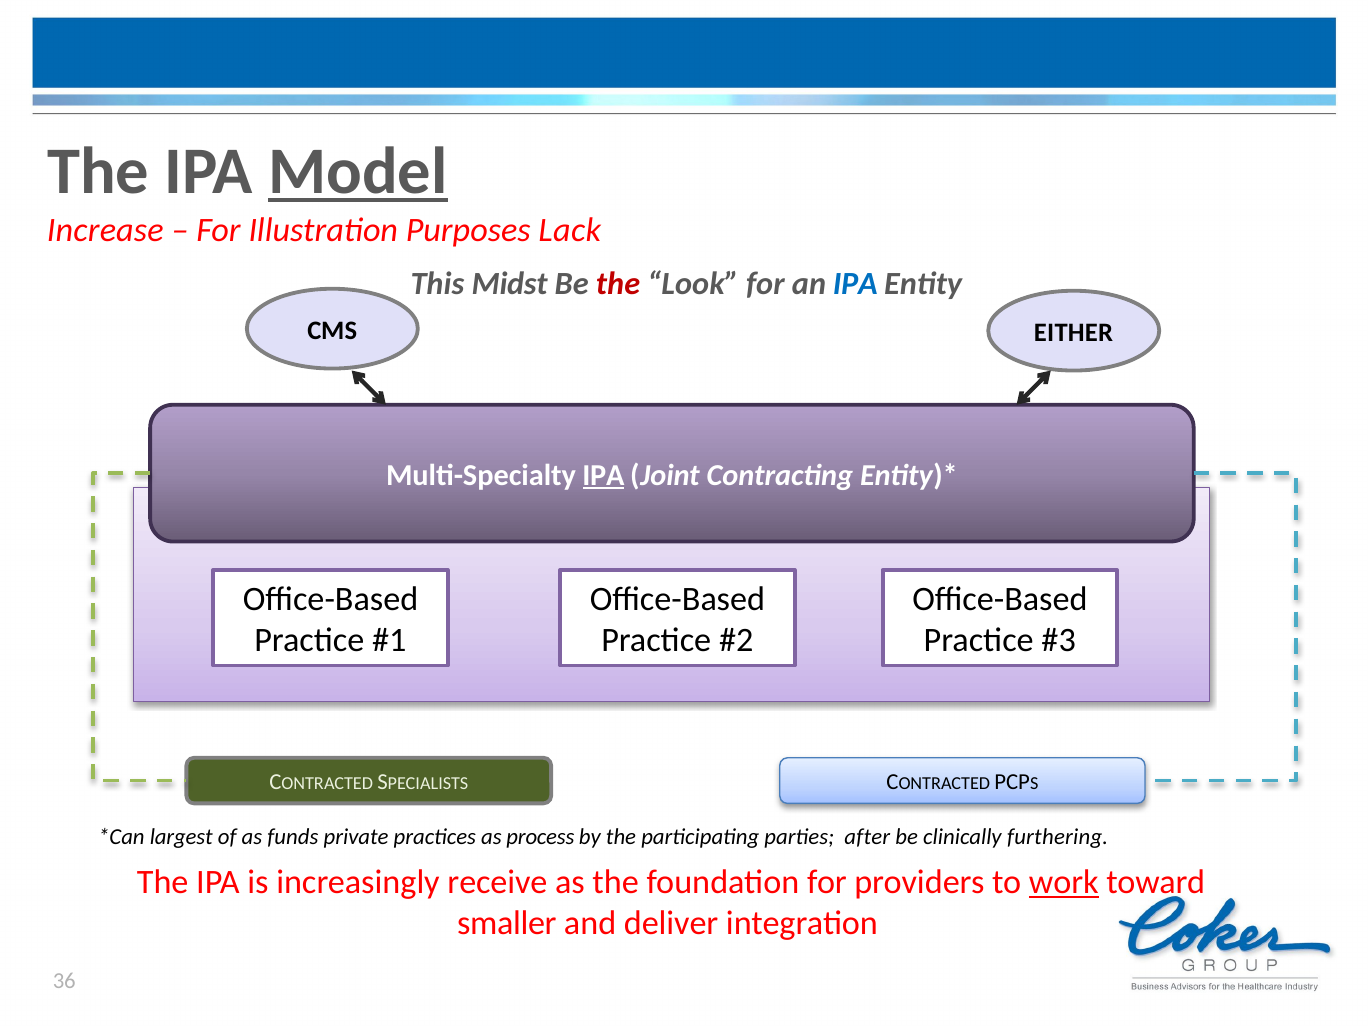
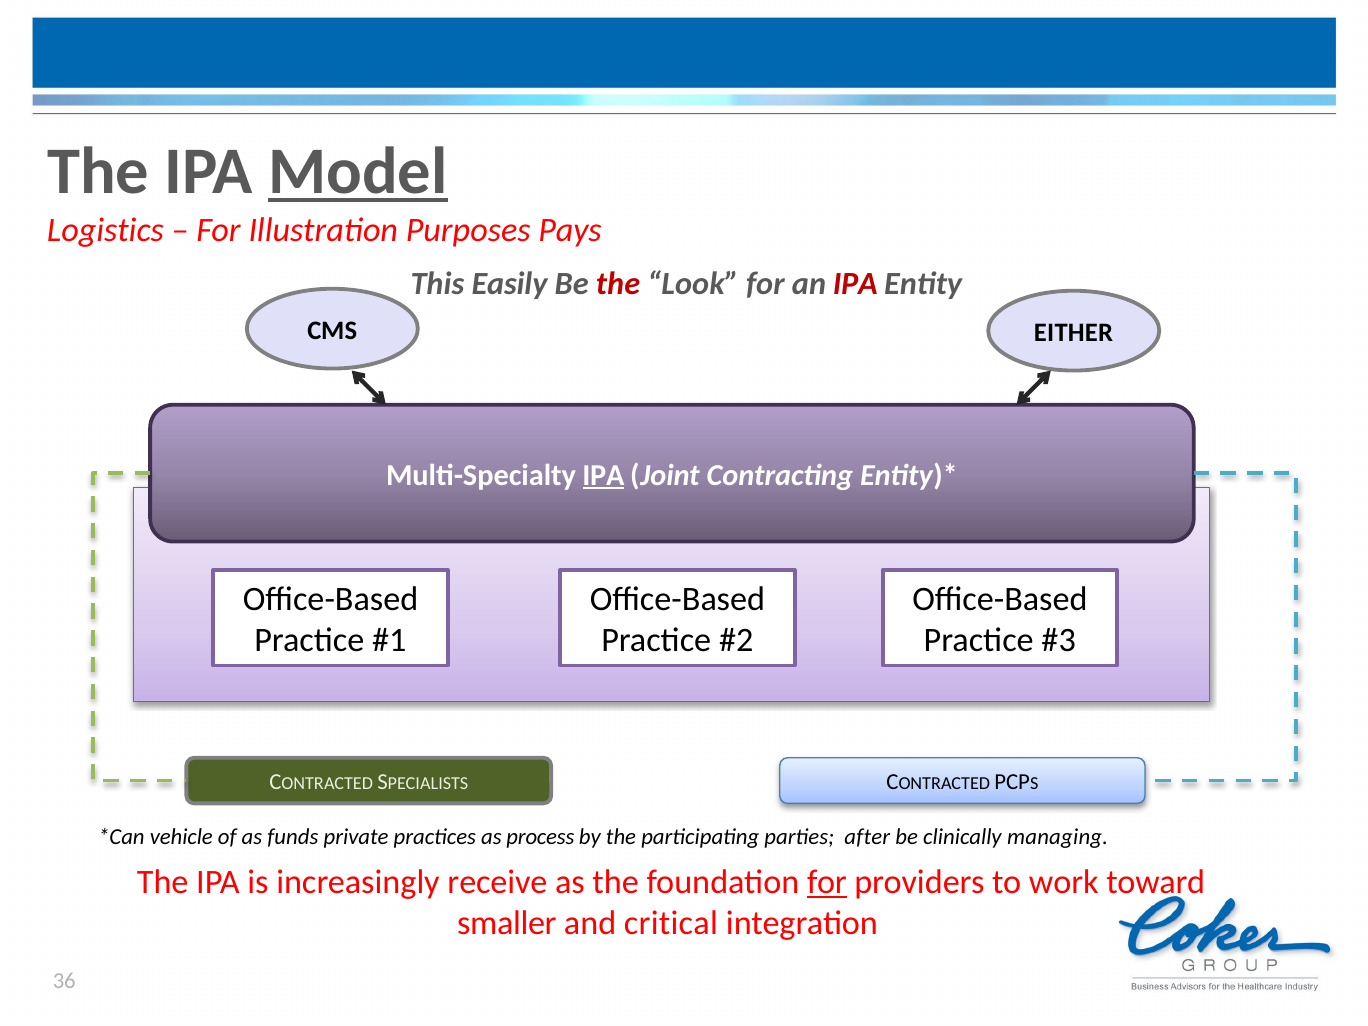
Increase: Increase -> Logistics
Lack: Lack -> Pays
Midst: Midst -> Easily
IPA at (855, 284) colour: blue -> red
largest: largest -> vehicle
furthering: furthering -> managing
for at (827, 882) underline: none -> present
work underline: present -> none
deliver: deliver -> critical
